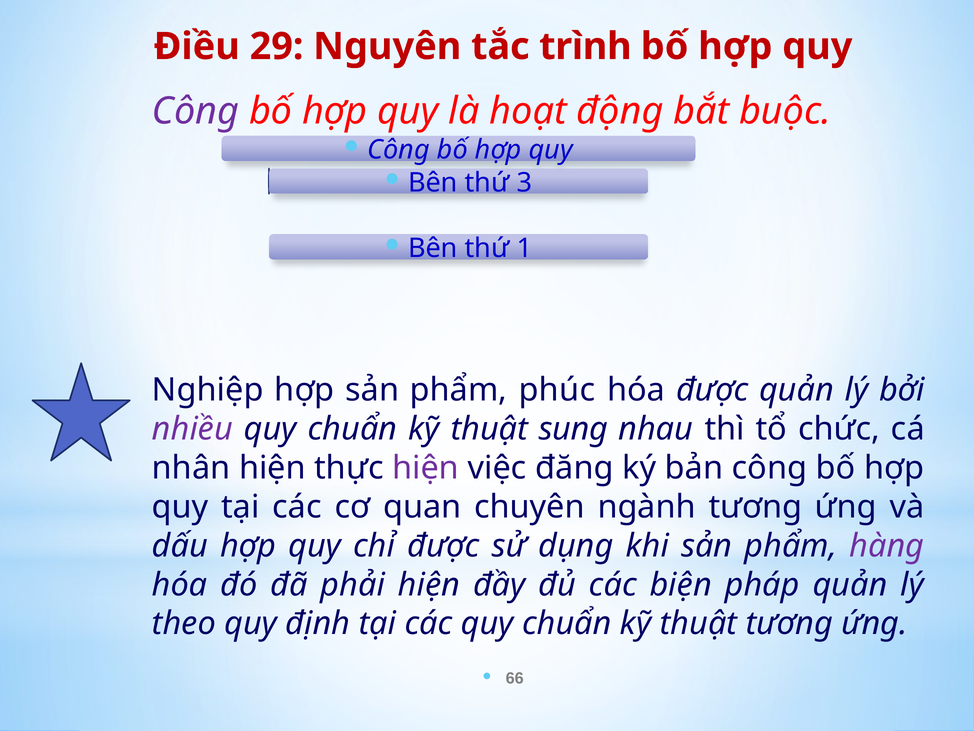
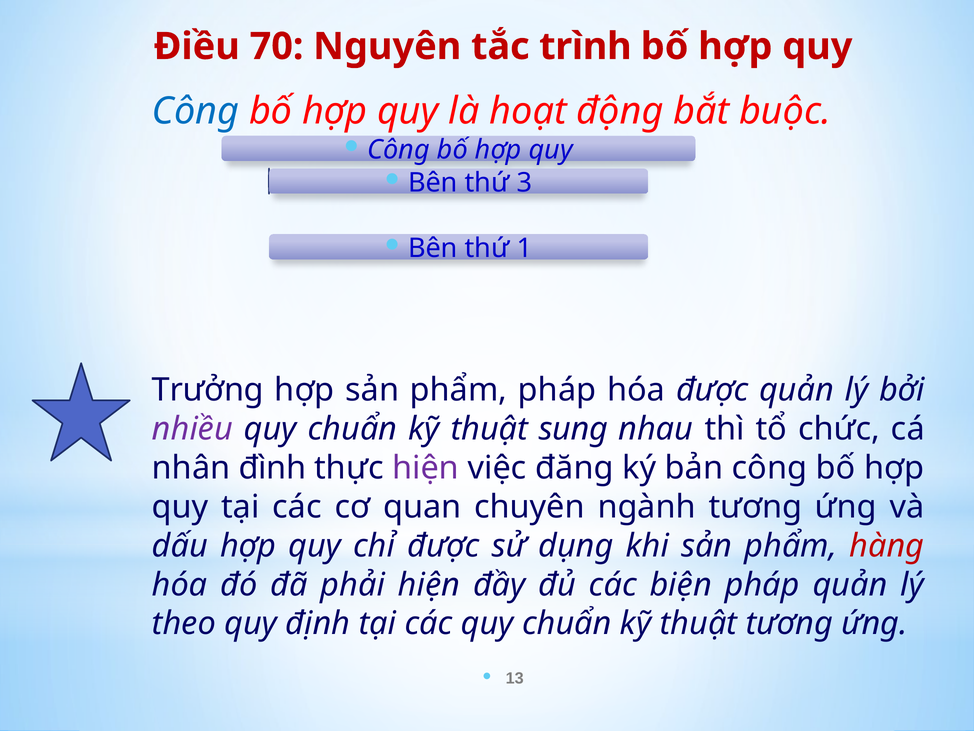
29: 29 -> 70
Công at (196, 111) colour: purple -> blue
Nghiệp: Nghiệp -> Trưởng
phẩm phúc: phúc -> pháp
nhân hiện: hiện -> đình
hàng colour: purple -> red
66: 66 -> 13
